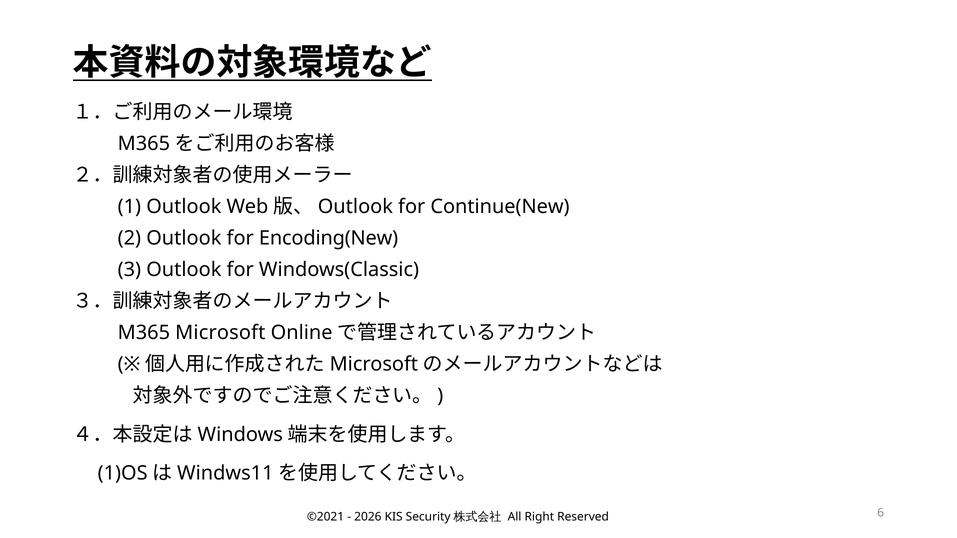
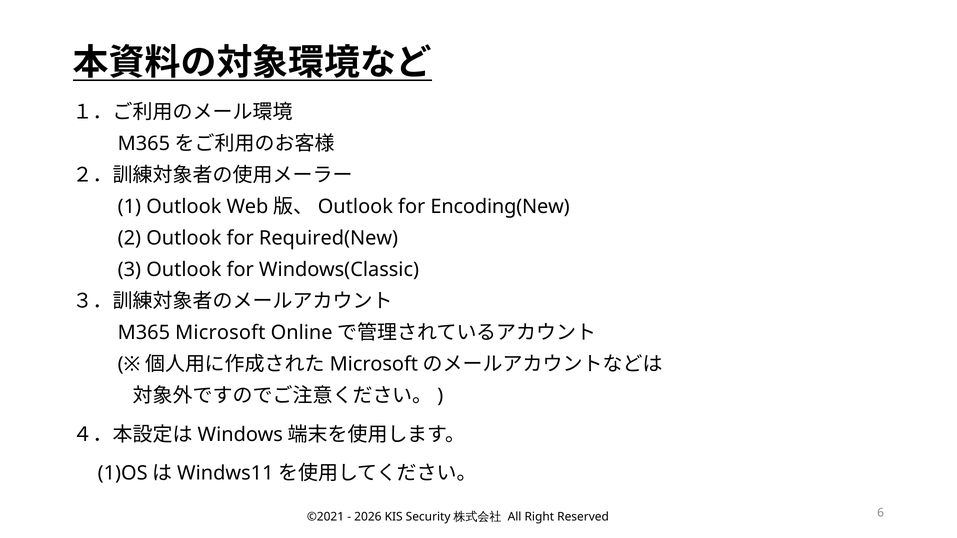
Continue(New: Continue(New -> Encoding(New
Encoding(New: Encoding(New -> Required(New
